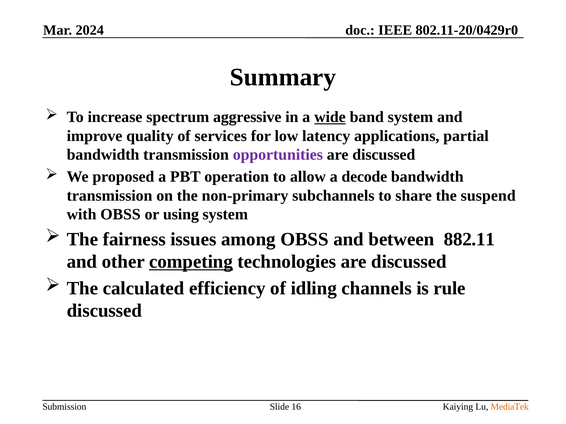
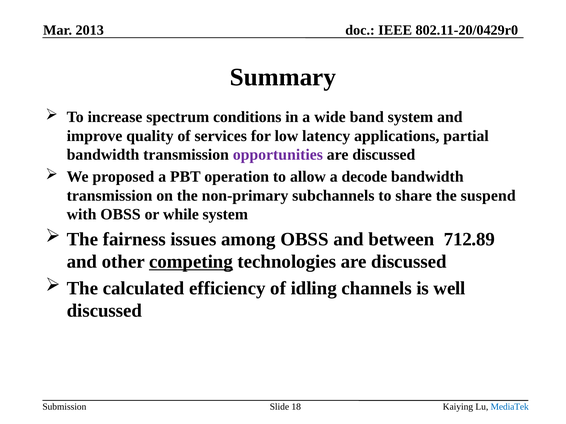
2024: 2024 -> 2013
aggressive: aggressive -> conditions
wide underline: present -> none
using: using -> while
882.11: 882.11 -> 712.89
rule: rule -> well
MediaTek colour: orange -> blue
16: 16 -> 18
